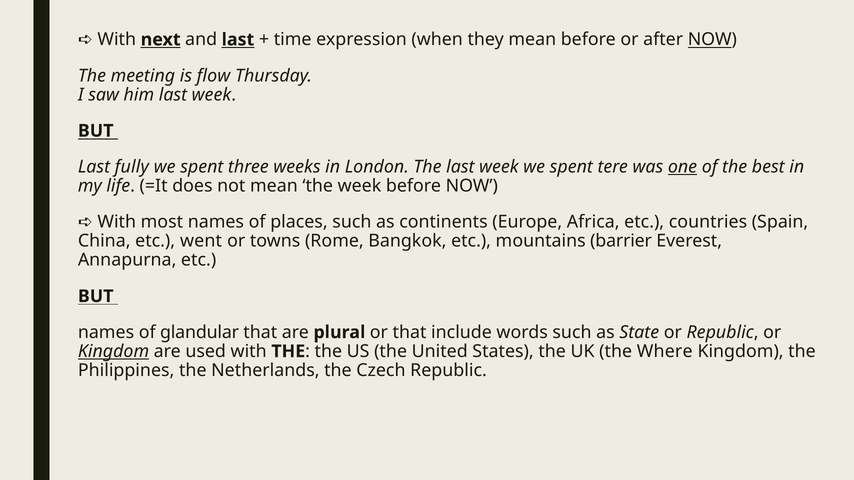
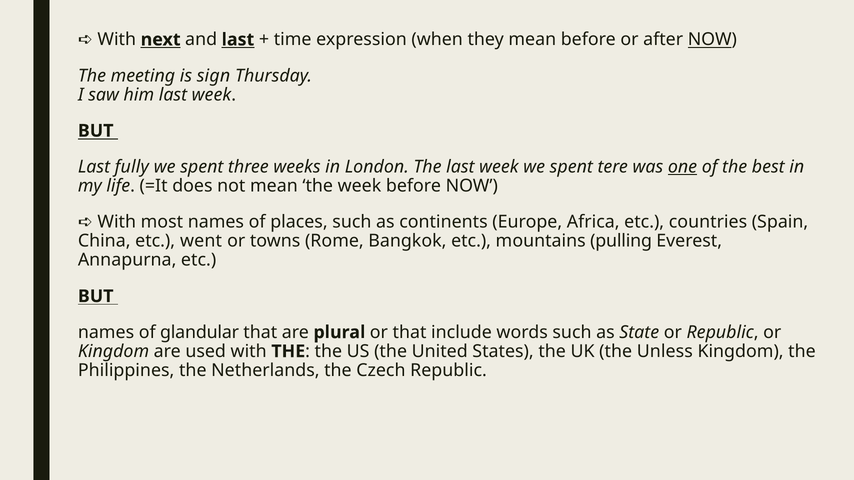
flow: flow -> sign
barrier: barrier -> pulling
Kingdom at (114, 352) underline: present -> none
Where: Where -> Unless
